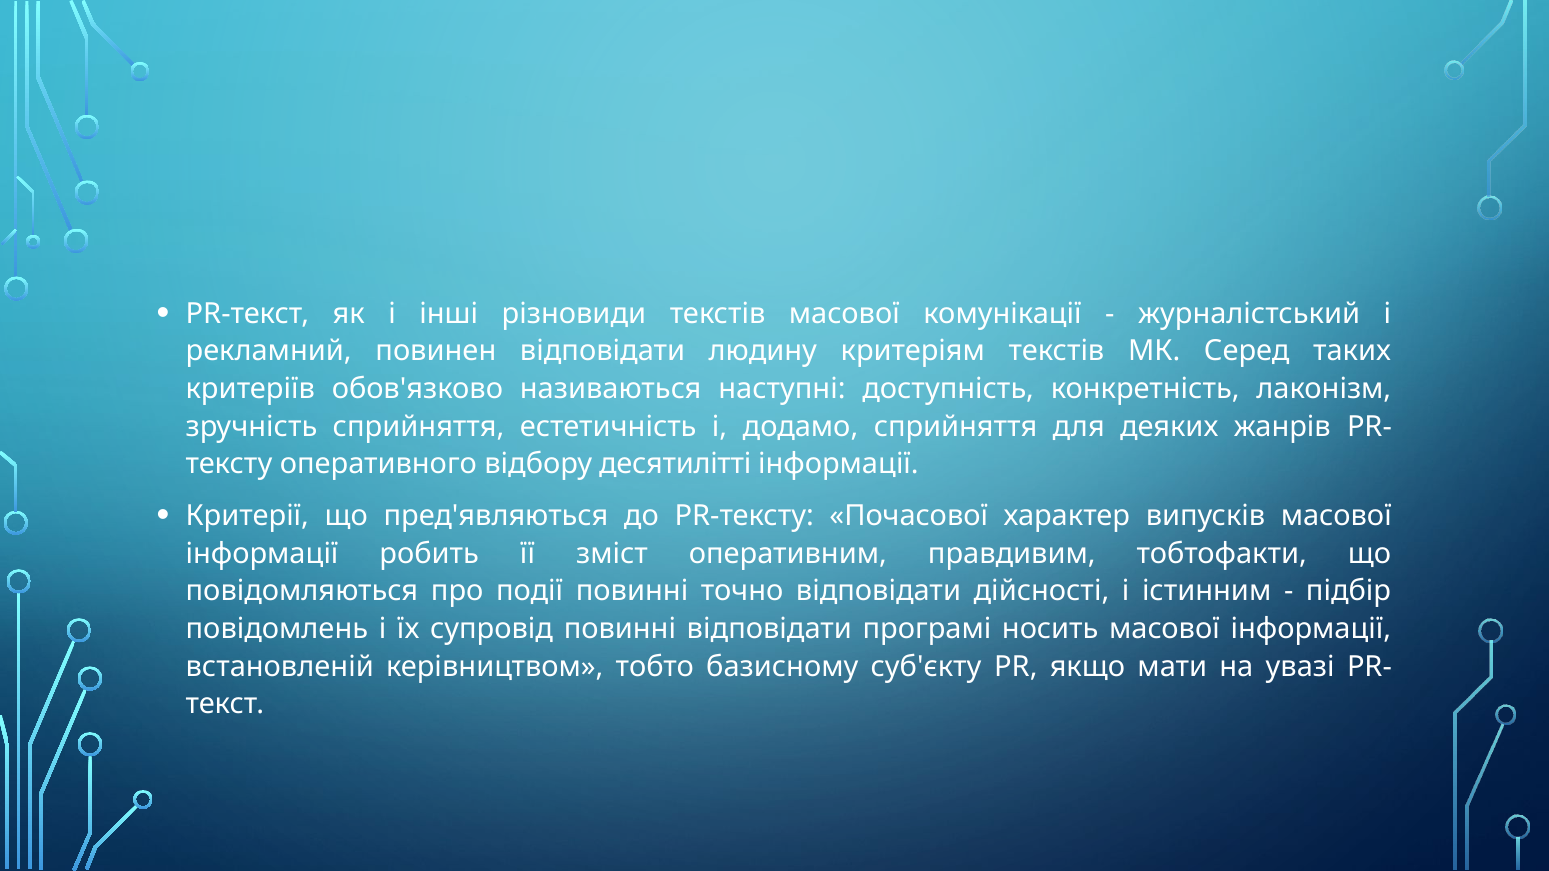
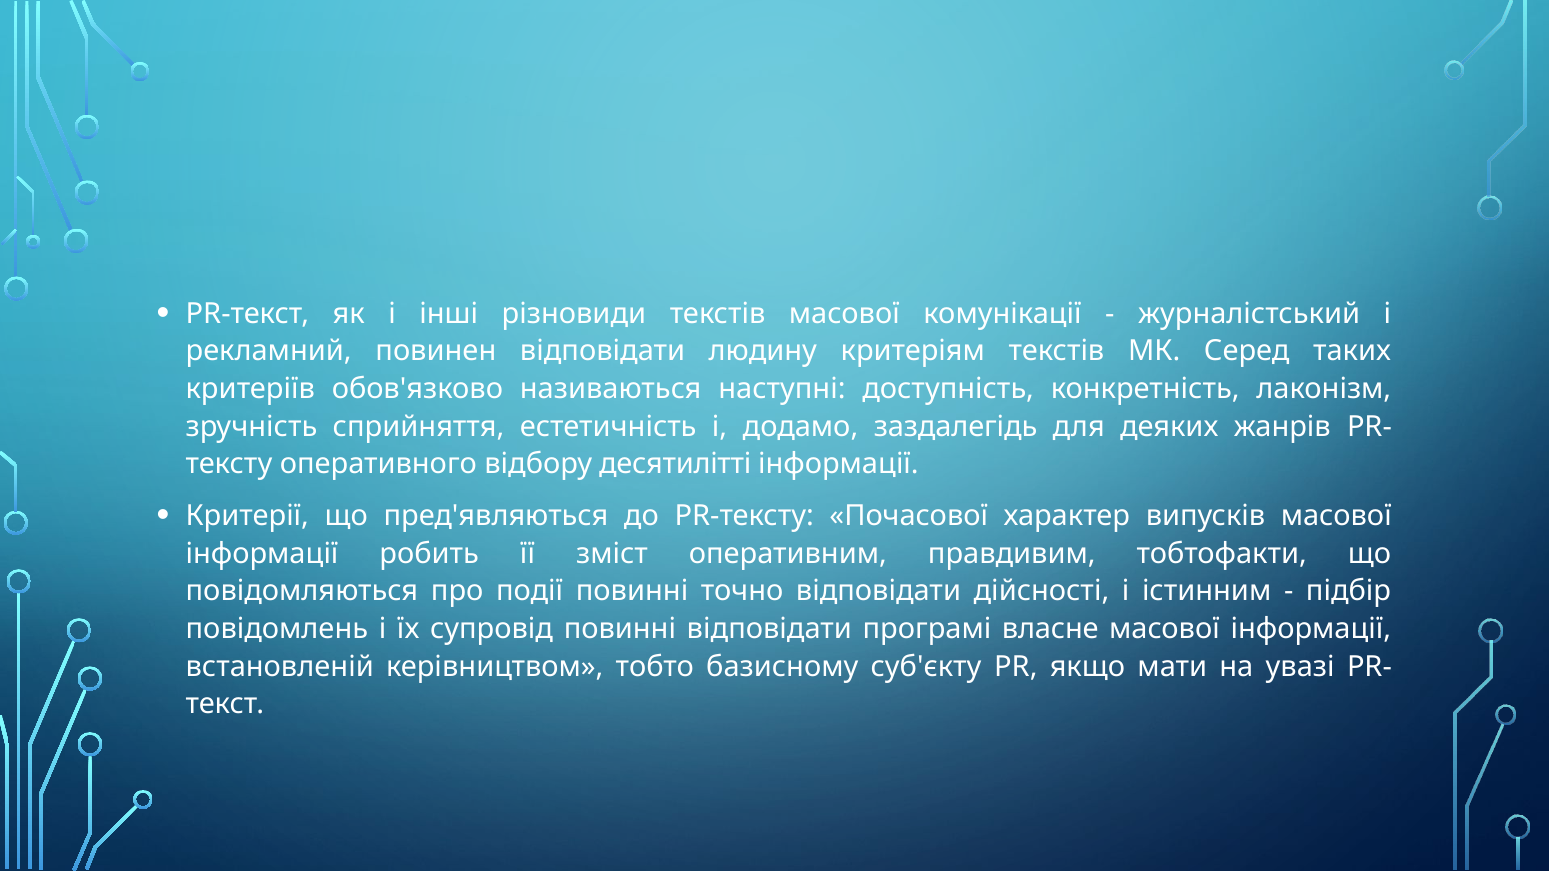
додамо сприйняття: сприйняття -> заздалегідь
носить: носить -> власне
